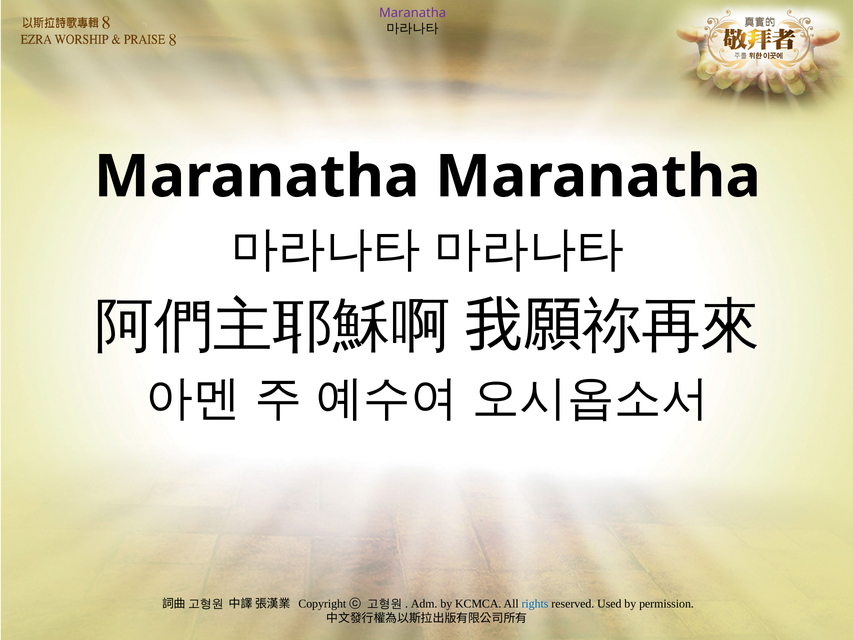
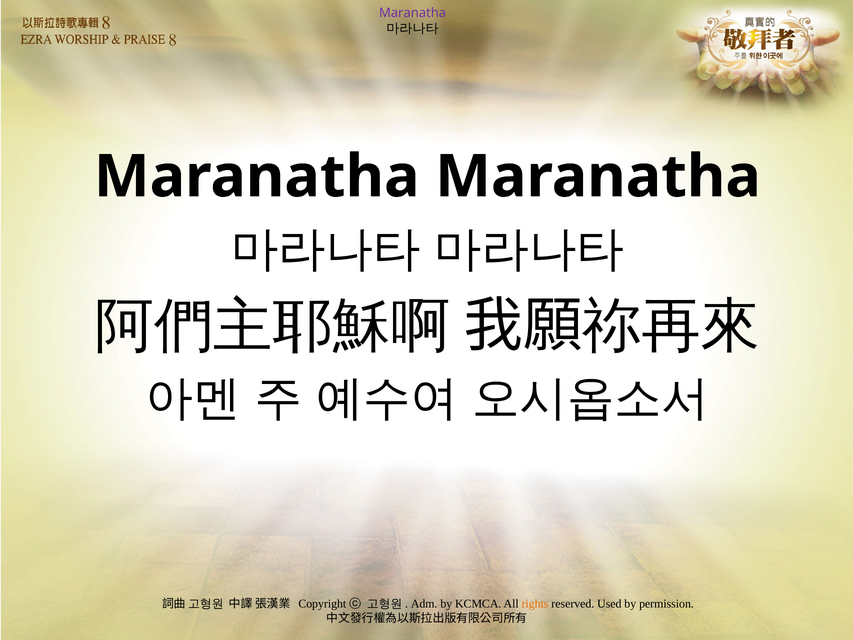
rights colour: blue -> orange
